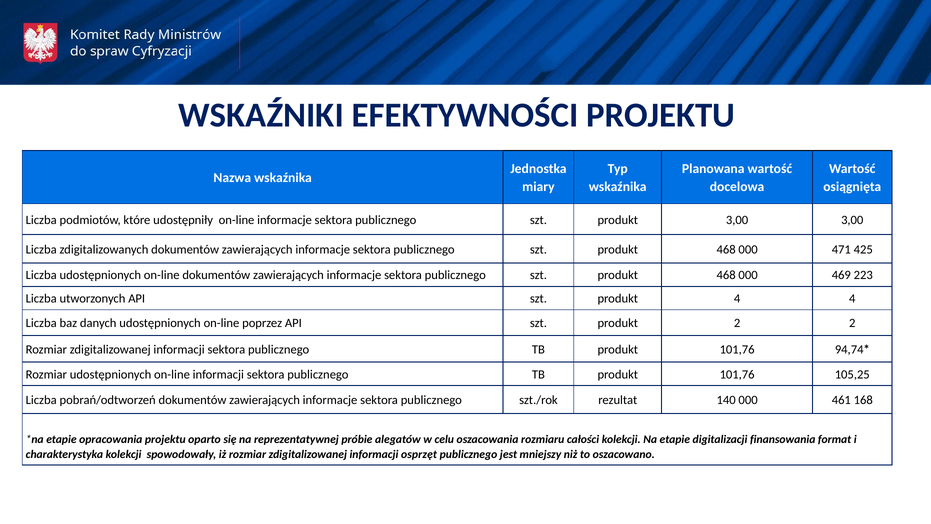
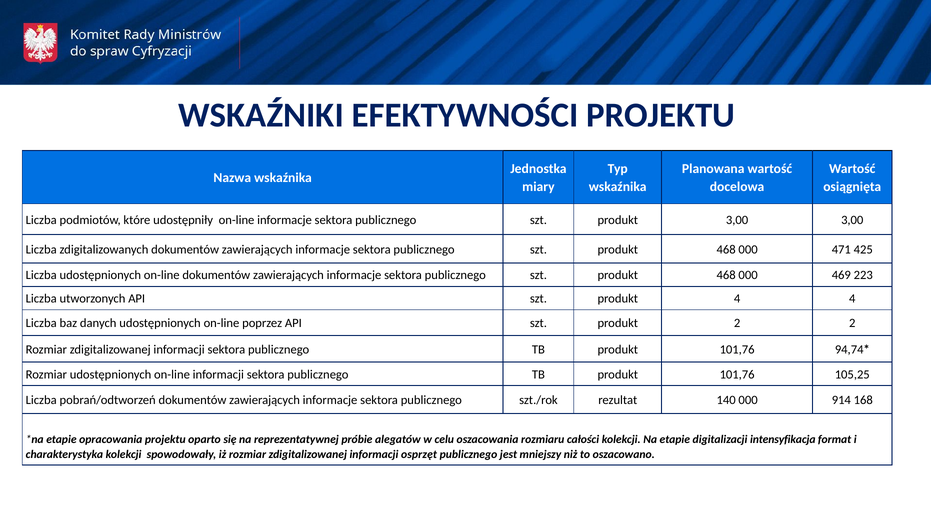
461: 461 -> 914
finansowania: finansowania -> intensyfikacja
